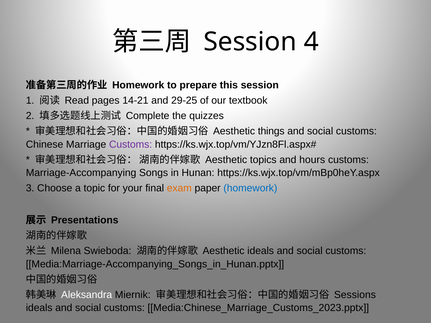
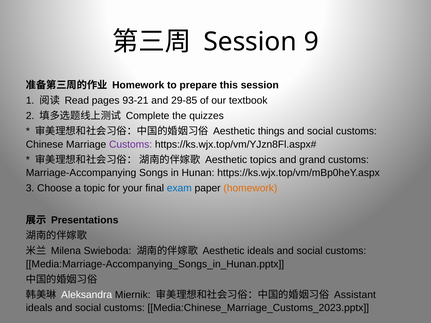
4: 4 -> 9
14-21: 14-21 -> 93-21
29-25: 29-25 -> 29-85
hours: hours -> grand
exam colour: orange -> blue
homework at (250, 188) colour: blue -> orange
Sessions: Sessions -> Assistant
